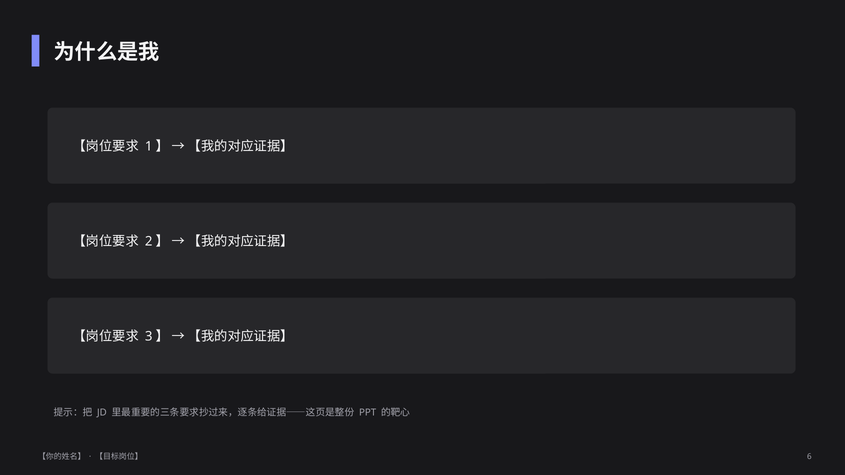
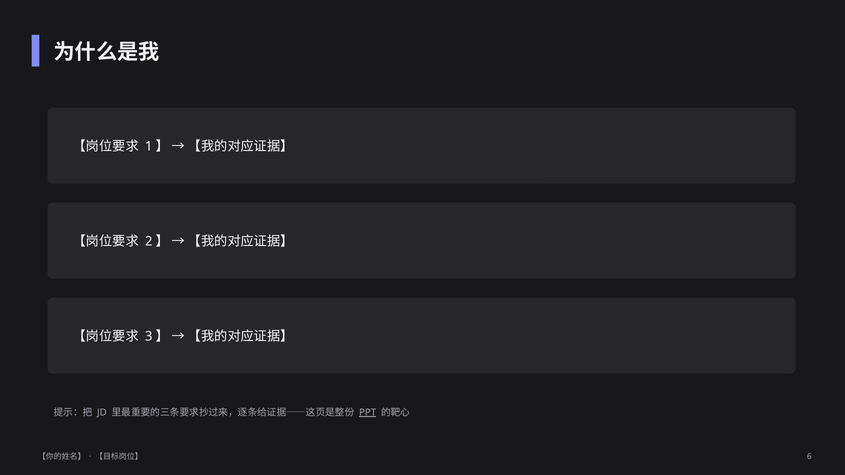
PPT underline: none -> present
